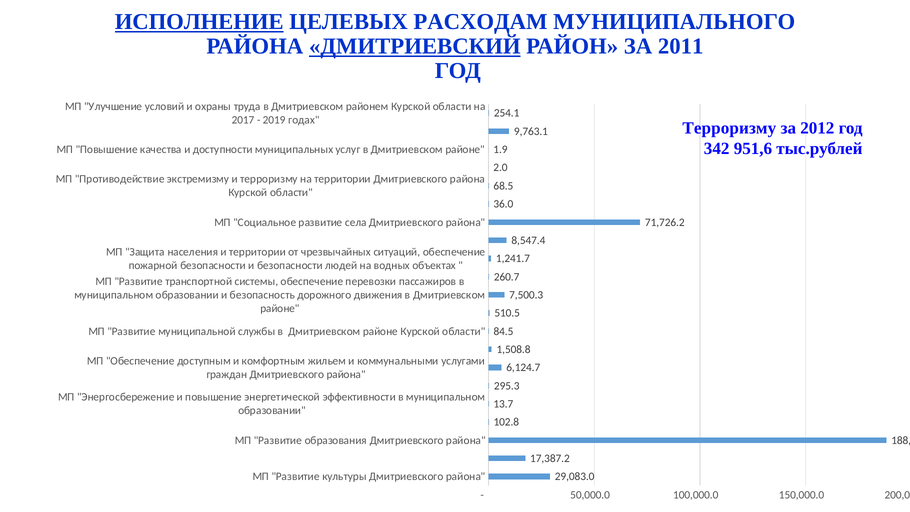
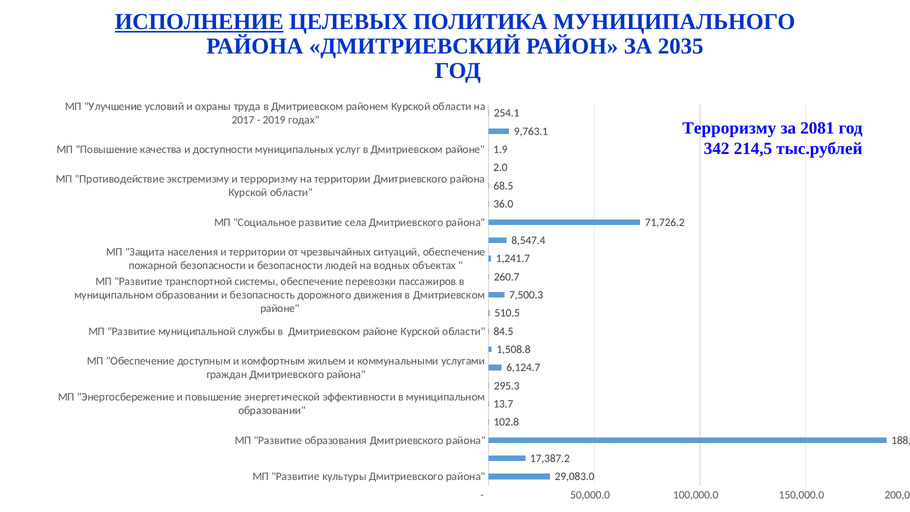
РАСХОДАМ: РАСХОДАМ -> ПОЛИТИКА
ДМИТРИЕВСКИЙ underline: present -> none
2011: 2011 -> 2035
2012: 2012 -> 2081
951,6: 951,6 -> 214,5
